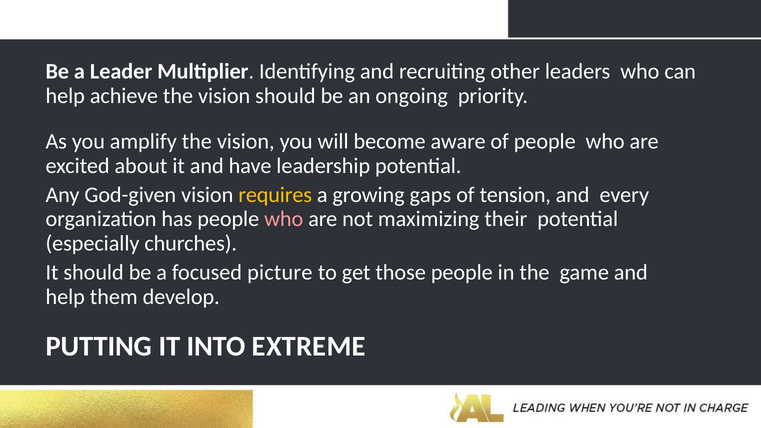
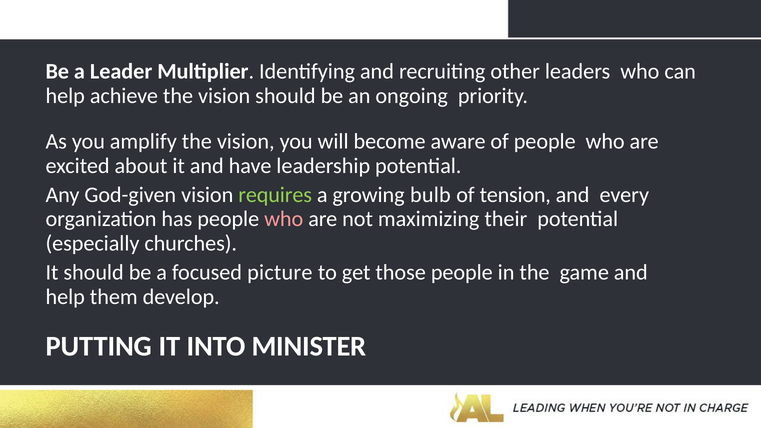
requires colour: yellow -> light green
gaps: gaps -> bulb
EXTREME: EXTREME -> MINISTER
